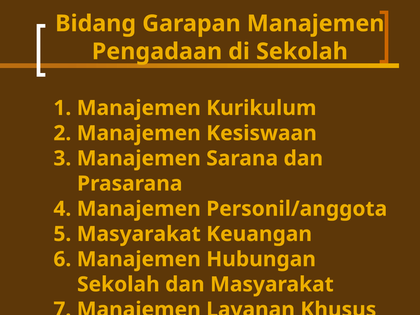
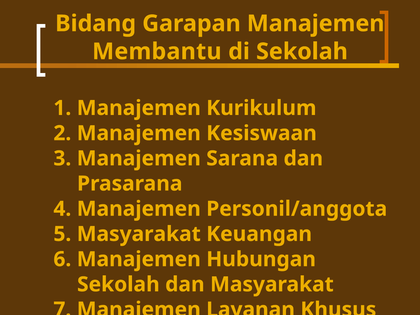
Pengadaan: Pengadaan -> Membantu
